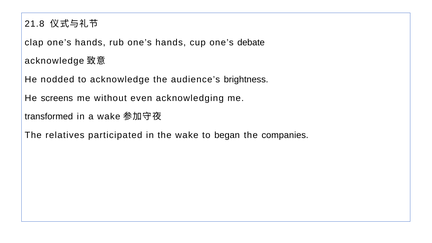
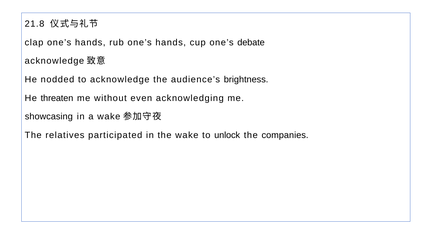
screens: screens -> threaten
transformed: transformed -> showcasing
began: began -> unlock
